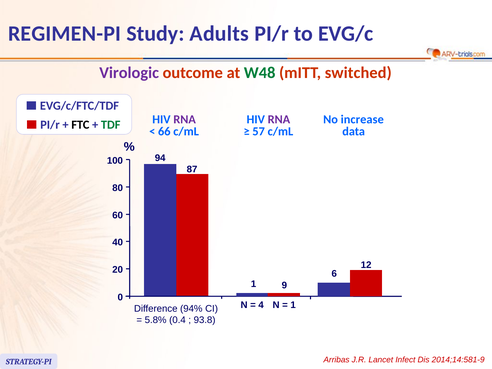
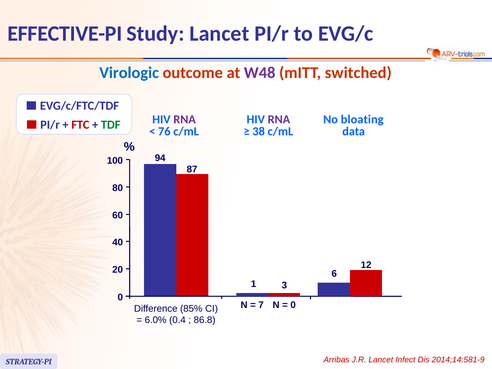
REGIMEN-PI: REGIMEN-PI -> EFFECTIVE-PI
Study Adults: Adults -> Lancet
Virologic colour: purple -> blue
W48 colour: green -> purple
increase: increase -> bloating
FTC colour: black -> red
66: 66 -> 76
57: 57 -> 38
9: 9 -> 3
4: 4 -> 7
1 at (293, 305): 1 -> 0
94%: 94% -> 85%
5.8%: 5.8% -> 6.0%
93.8: 93.8 -> 86.8
